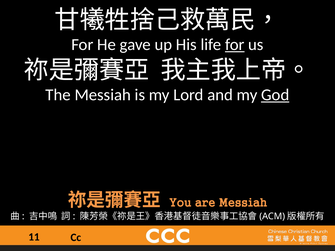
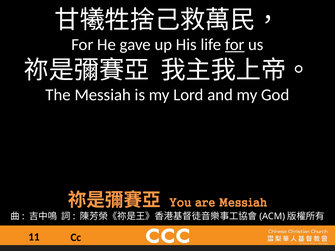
God underline: present -> none
